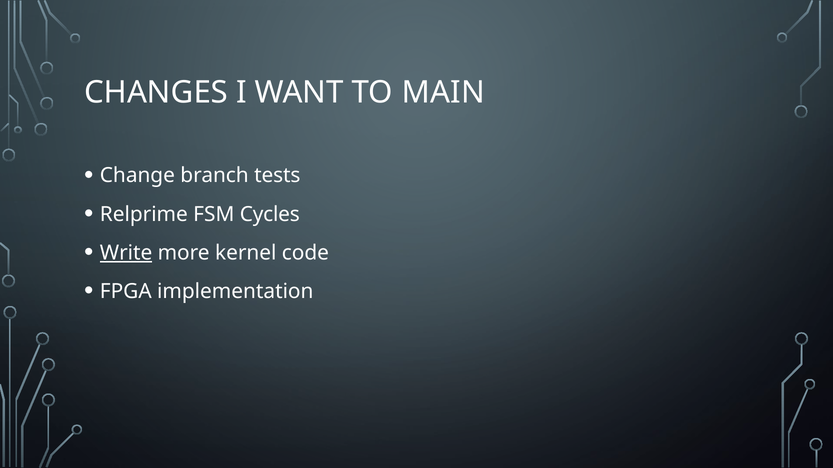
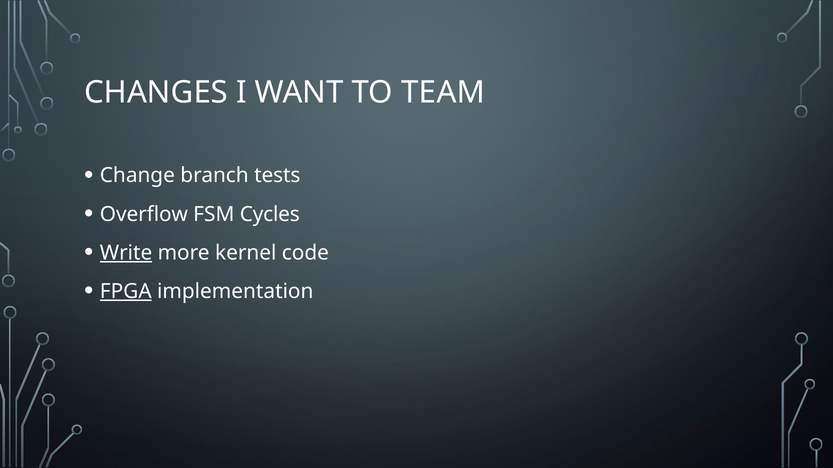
MAIN: MAIN -> TEAM
Relprime: Relprime -> Overflow
FPGA underline: none -> present
